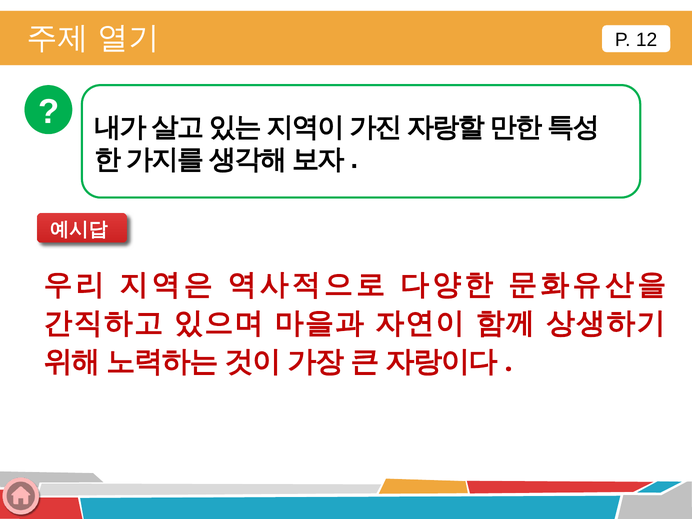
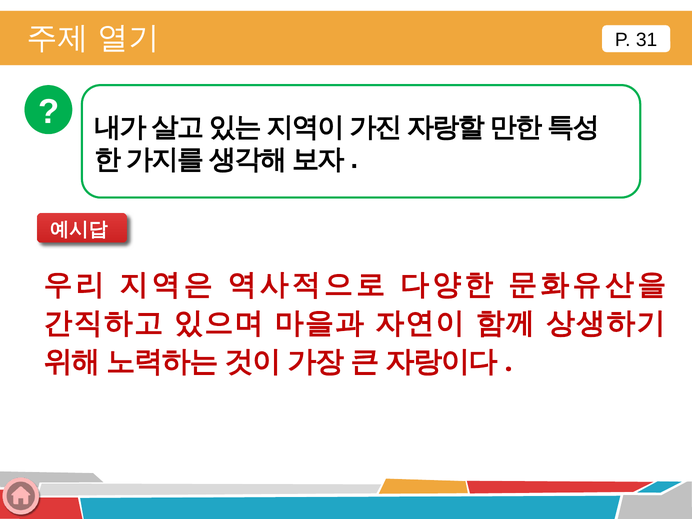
12: 12 -> 31
